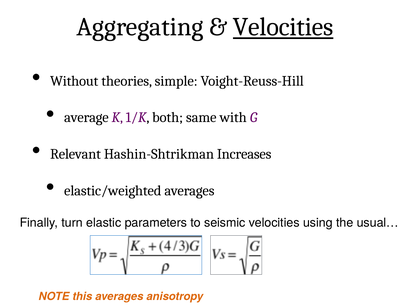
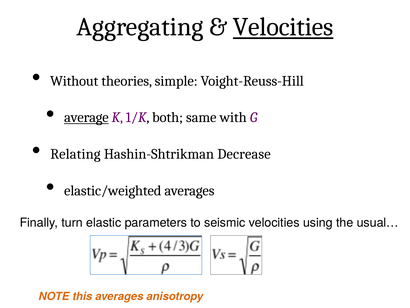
average underline: none -> present
Relevant: Relevant -> Relating
Increases: Increases -> Decrease
